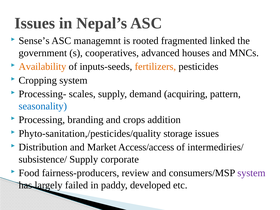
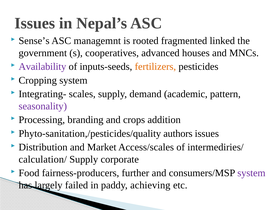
Availability colour: orange -> purple
Processing-: Processing- -> Integrating-
acquiring: acquiring -> academic
seasonality colour: blue -> purple
storage: storage -> authors
Access/access: Access/access -> Access/scales
subsistence/: subsistence/ -> calculation/
review: review -> further
developed: developed -> achieving
